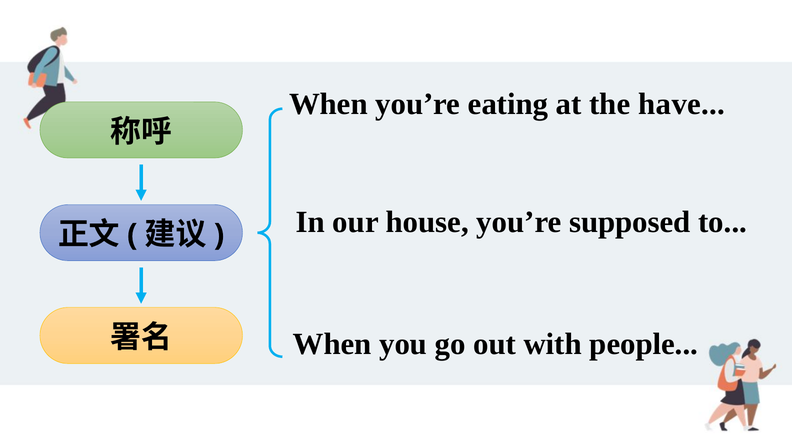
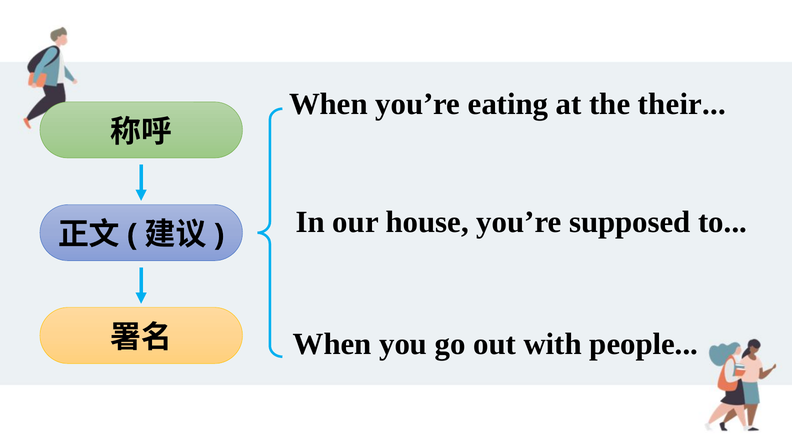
have: have -> their
